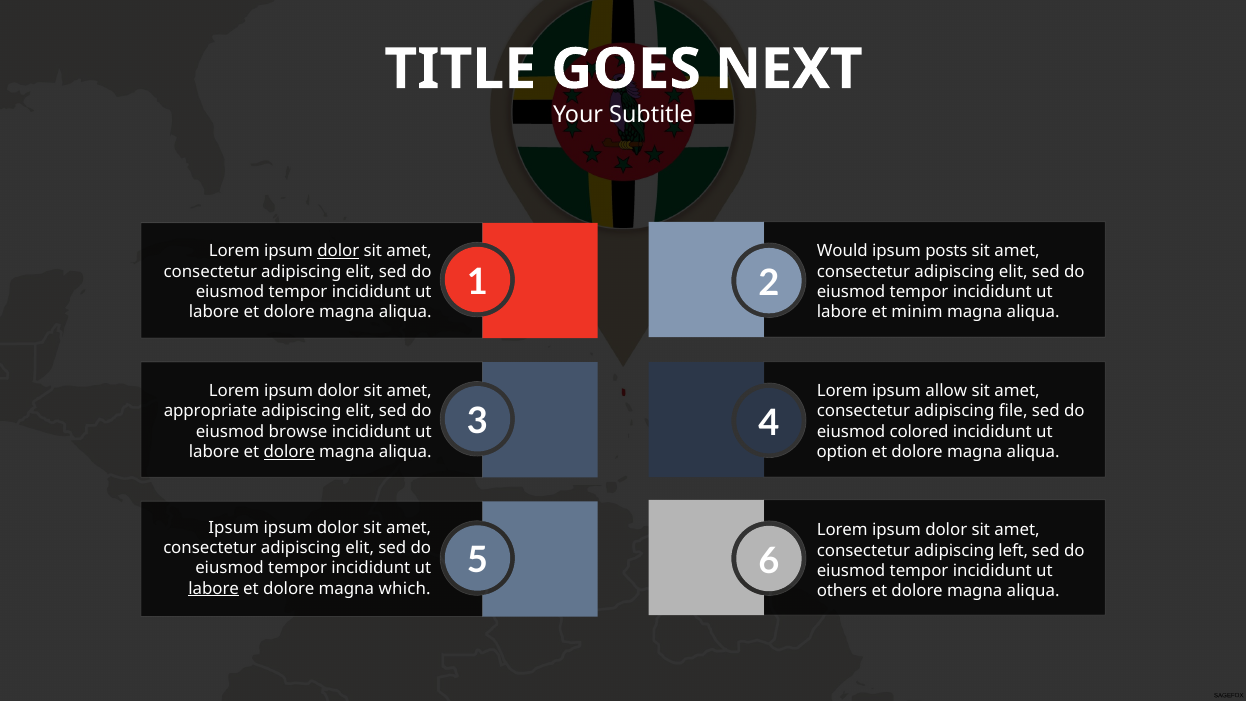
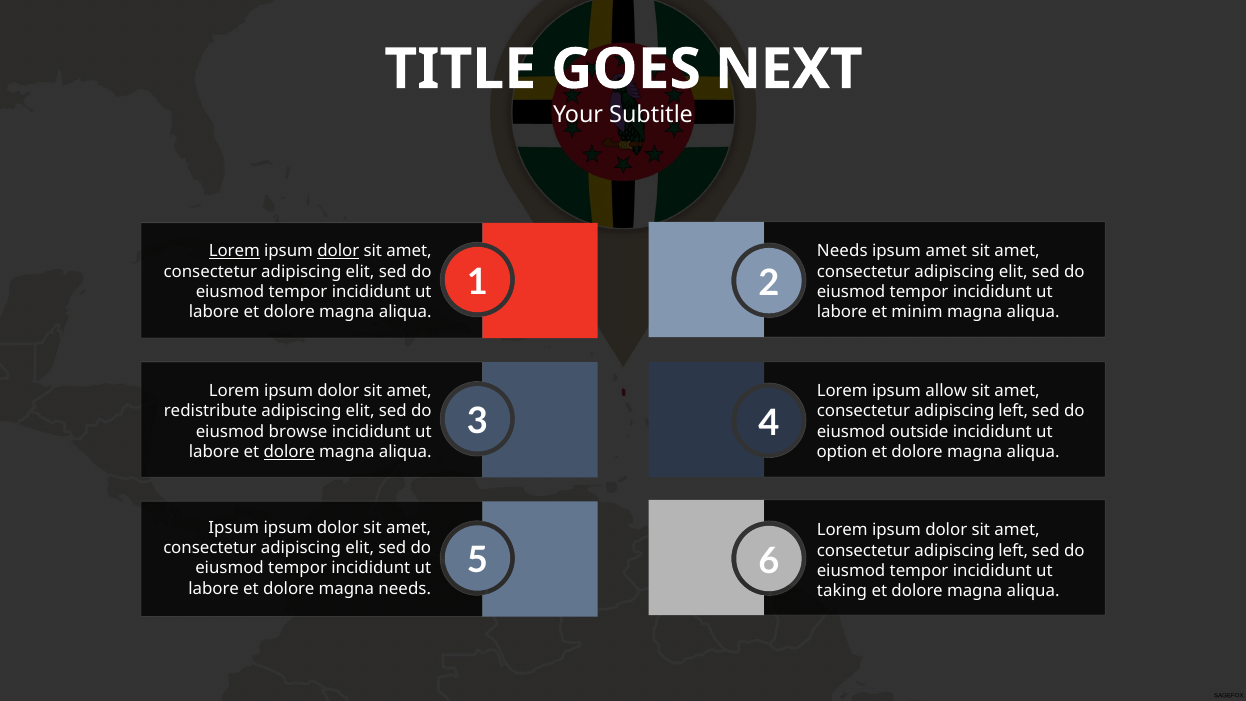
Lorem at (234, 251) underline: none -> present
Would at (842, 251): Would -> Needs
ipsum posts: posts -> amet
appropriate: appropriate -> redistribute
file at (1013, 411): file -> left
colored: colored -> outside
labore at (214, 589) underline: present -> none
magna which: which -> needs
others: others -> taking
